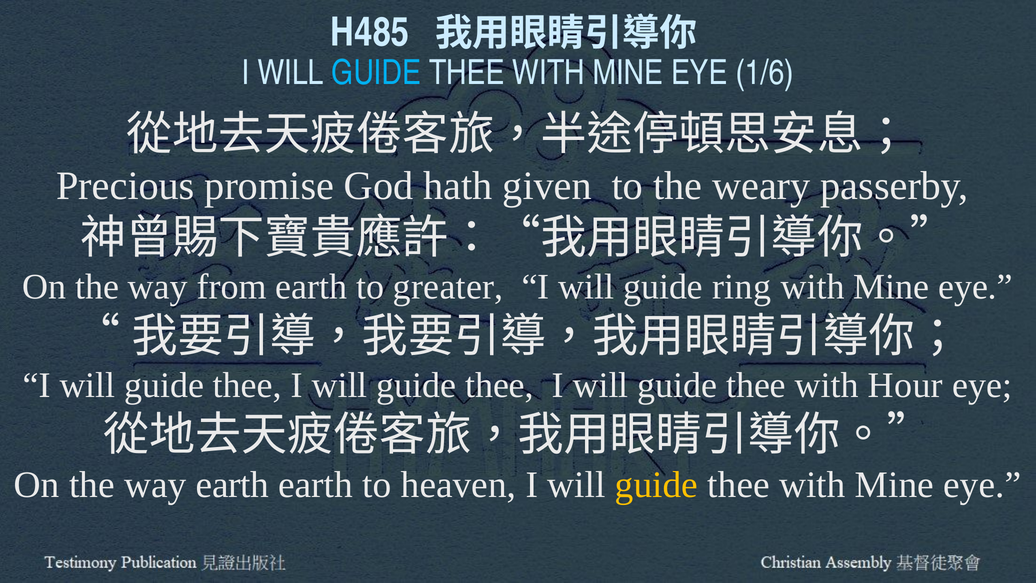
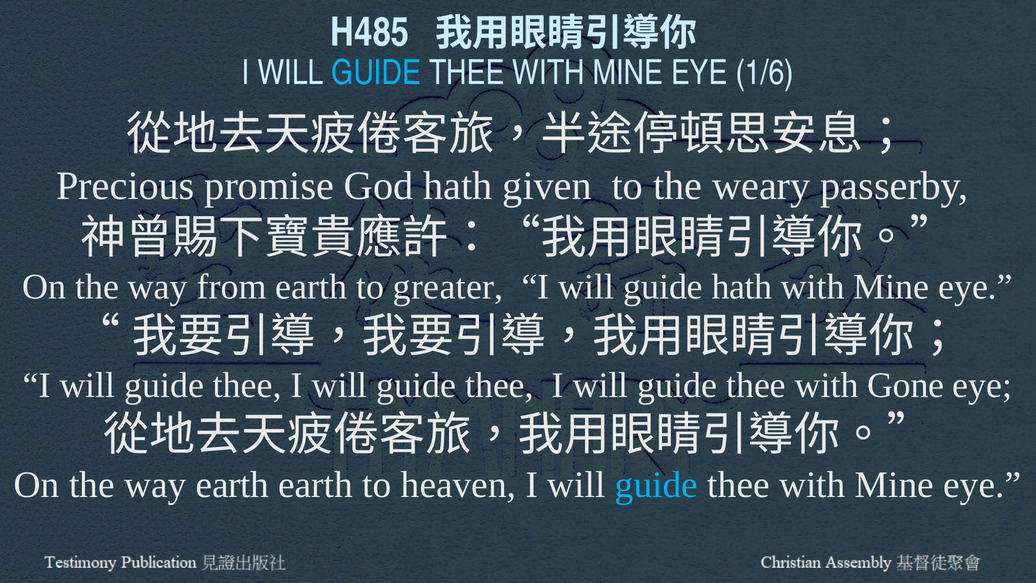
guide ring: ring -> hath
Hour: Hour -> Gone
guide at (656, 484) colour: yellow -> light blue
